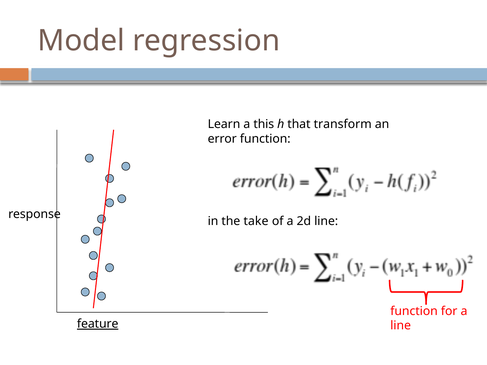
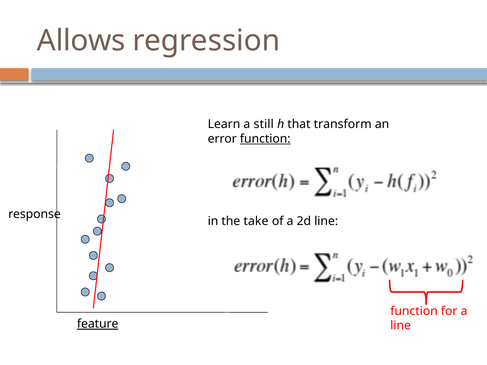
Model: Model -> Allows
this: this -> still
function at (265, 139) underline: none -> present
